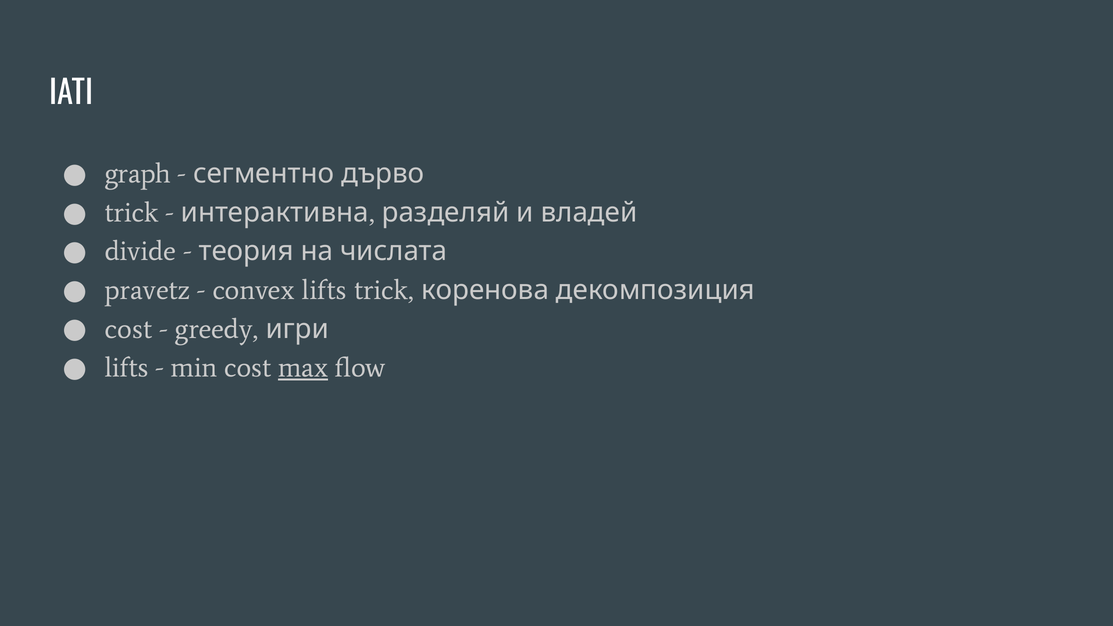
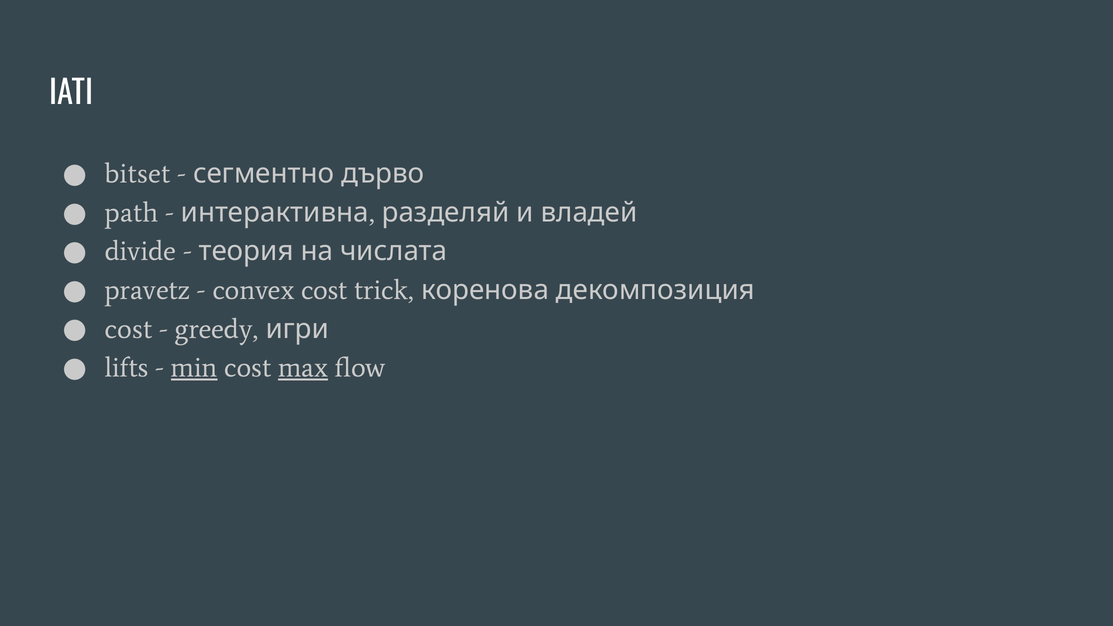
graph: graph -> bitset
trick at (132, 213): trick -> path
convex lifts: lifts -> cost
min underline: none -> present
